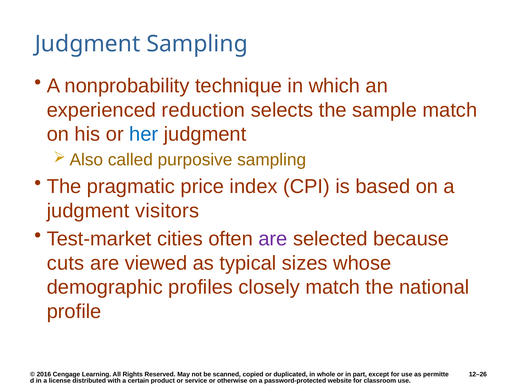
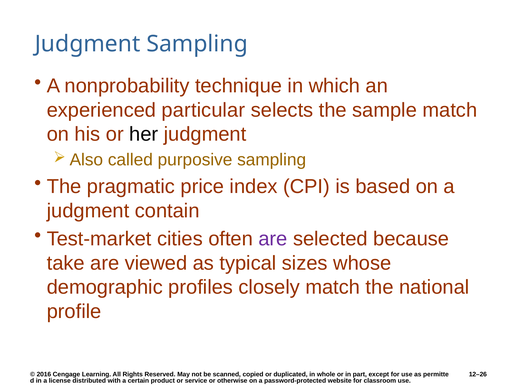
reduction: reduction -> particular
her colour: blue -> black
visitors: visitors -> contain
cuts: cuts -> take
